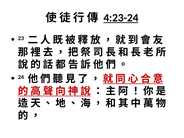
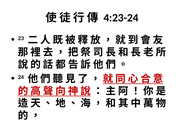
4:23-24 underline: present -> none
